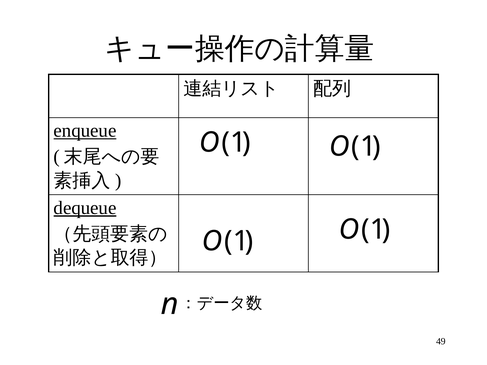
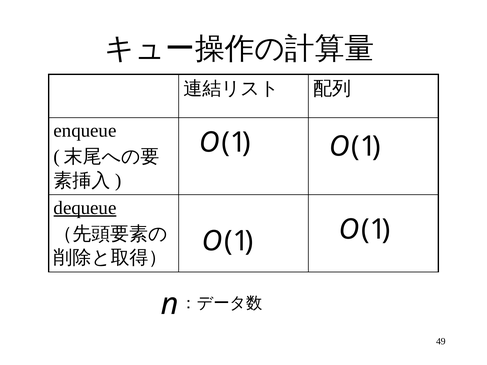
enqueue underline: present -> none
